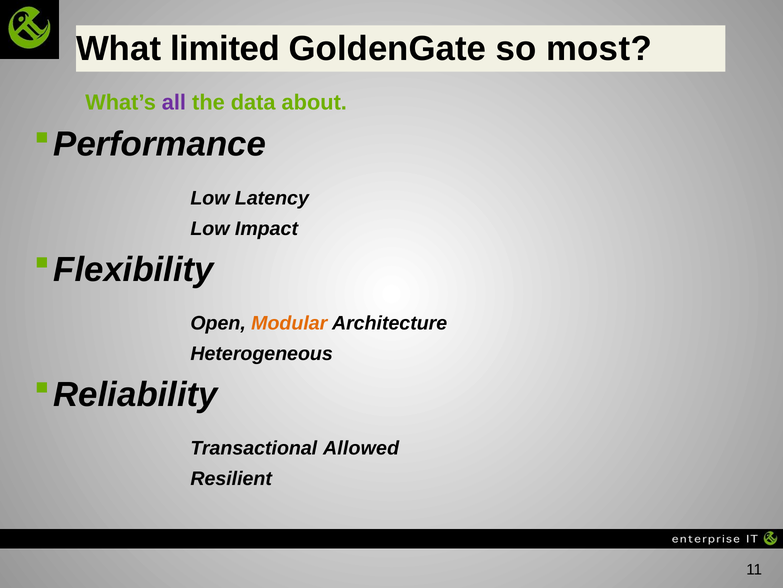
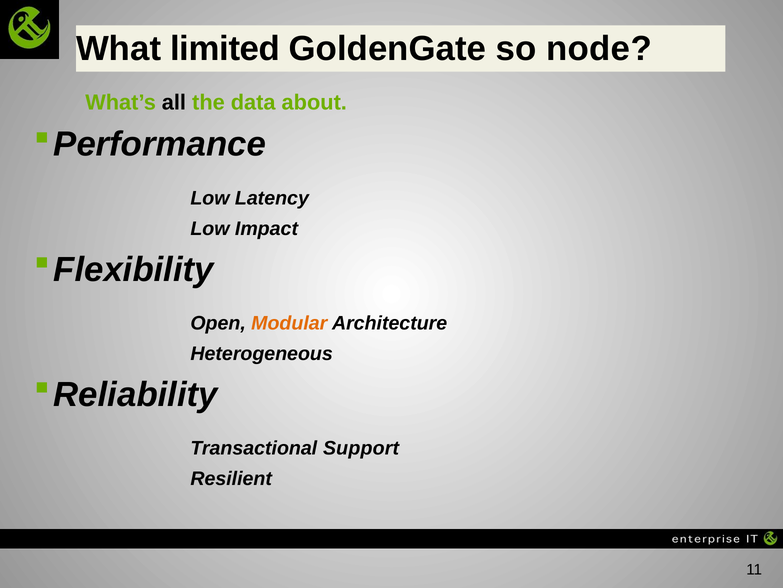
most: most -> node
all colour: purple -> black
Allowed: Allowed -> Support
